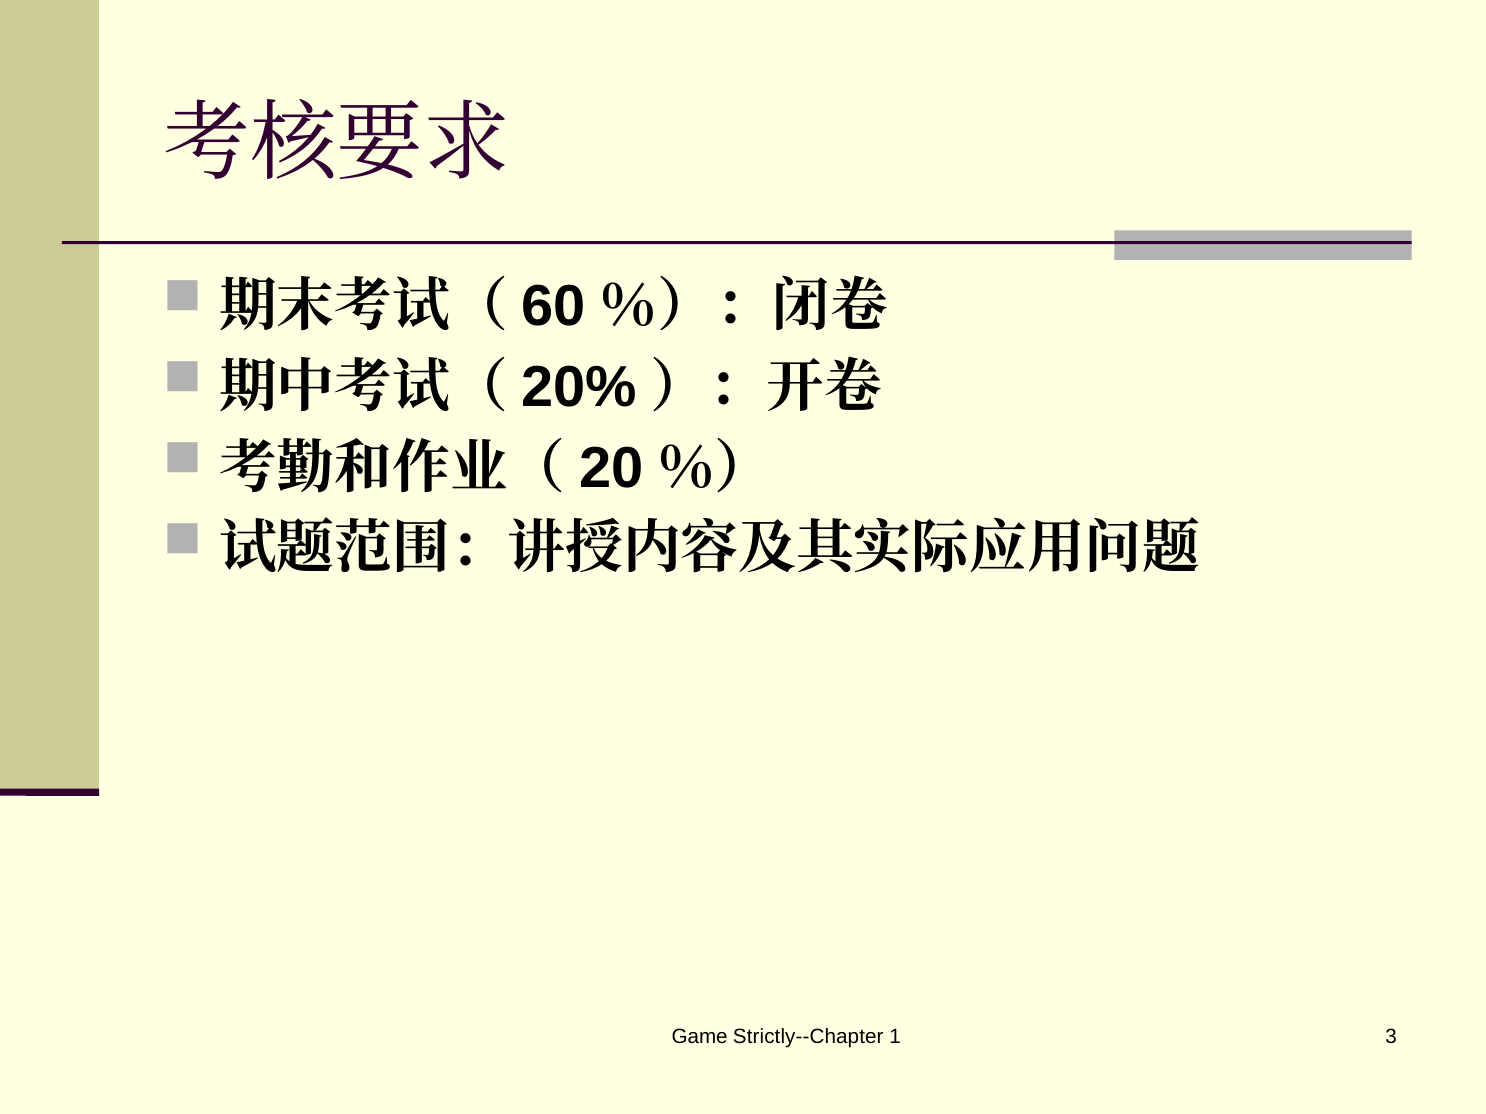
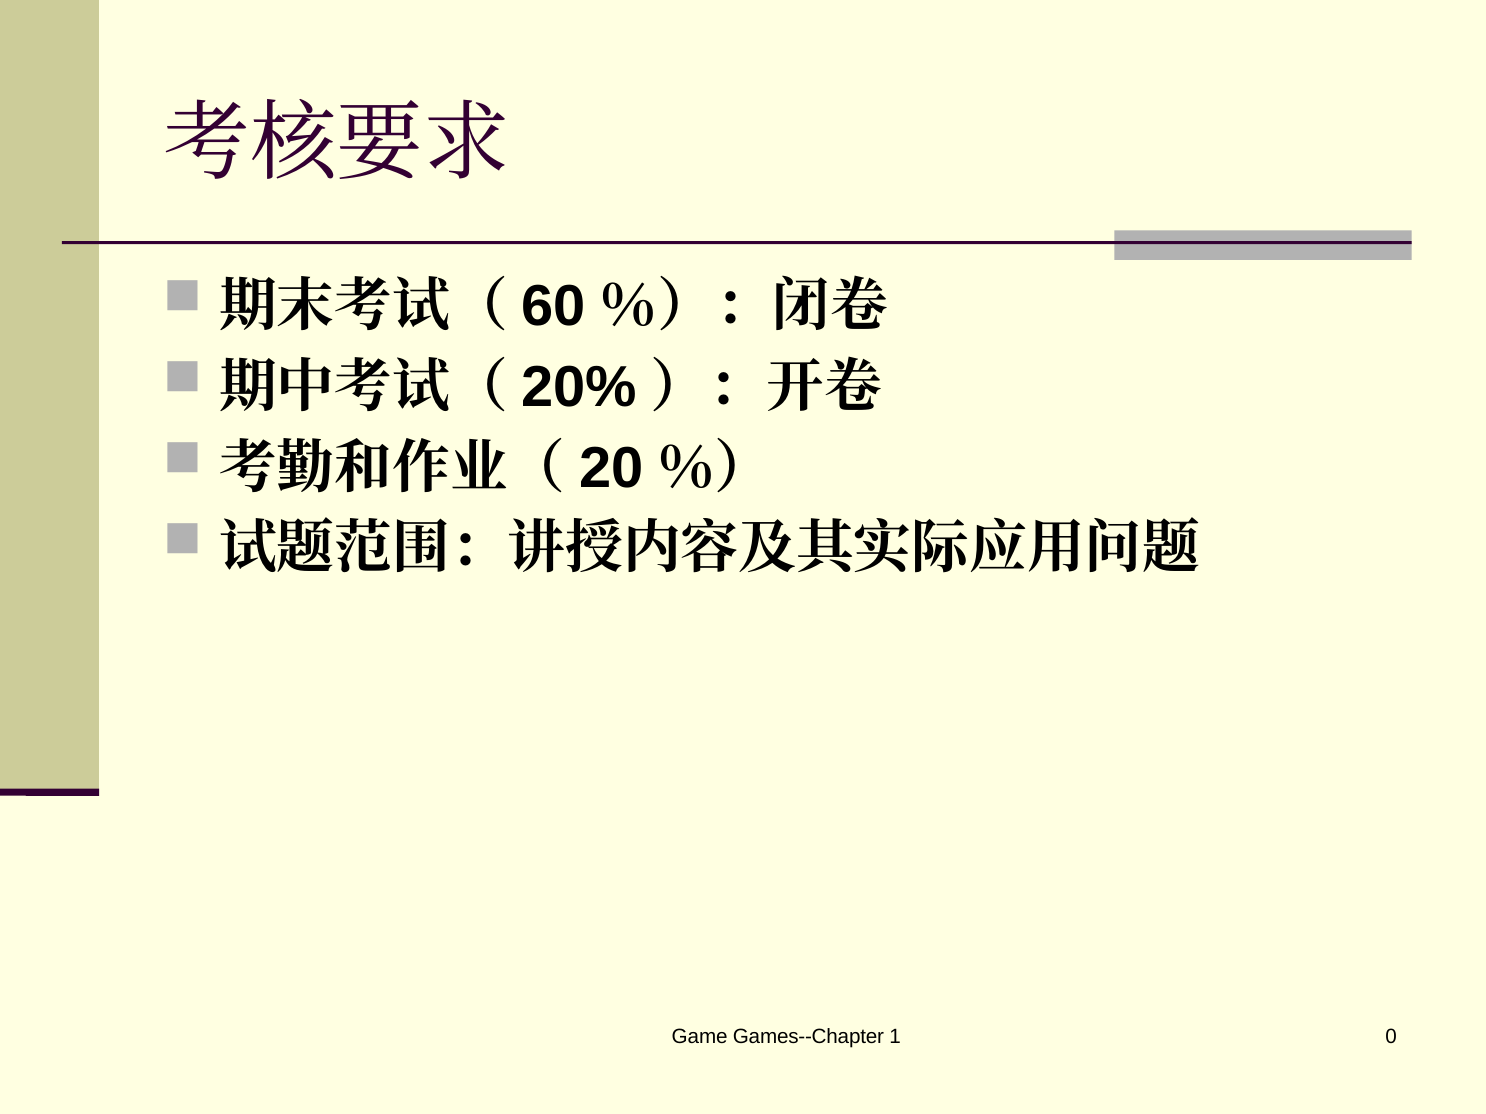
Strictly--Chapter: Strictly--Chapter -> Games--Chapter
3: 3 -> 0
